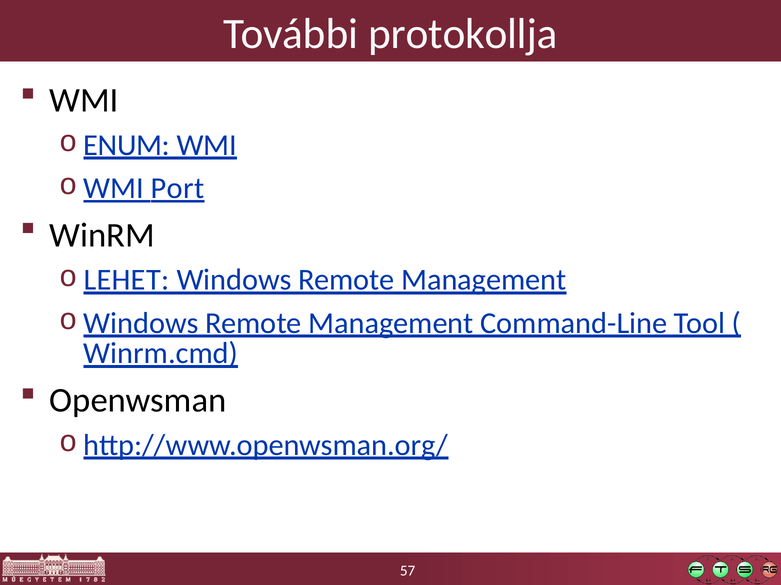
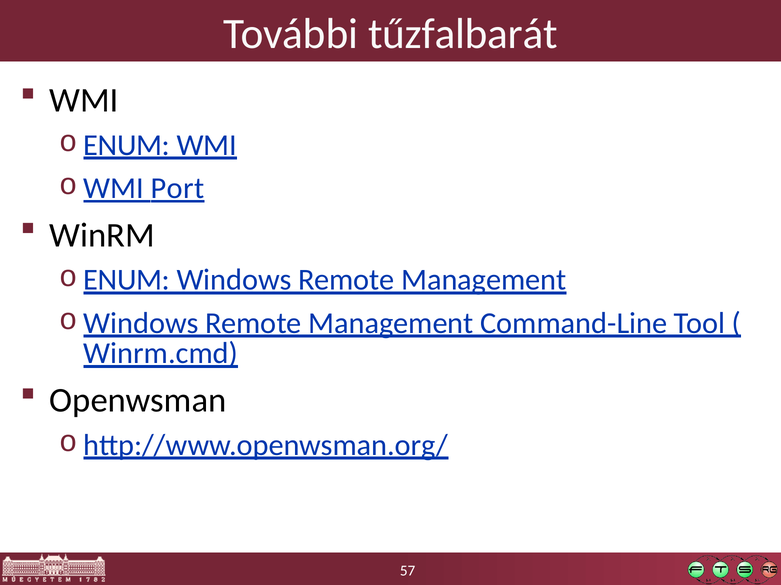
protokollja: protokollja -> tűzfalbarát
LEHET at (126, 280): LEHET -> ENUM
